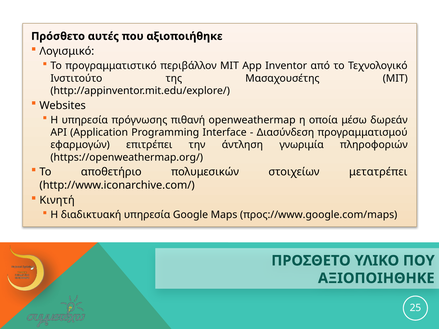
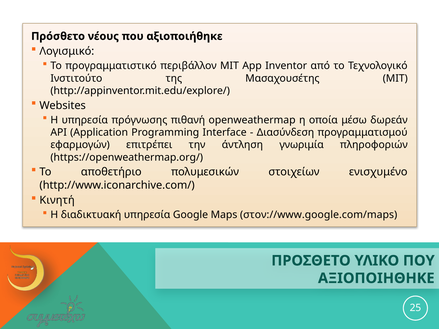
αυτές: αυτές -> νέους
μετατρέπει: μετατρέπει -> ενισχυμένο
προς://www.google.com/maps: προς://www.google.com/maps -> στον://www.google.com/maps
